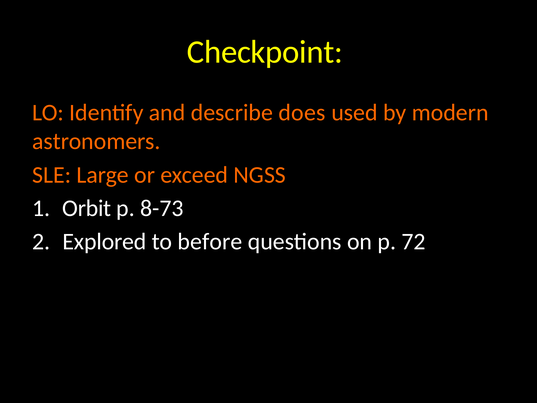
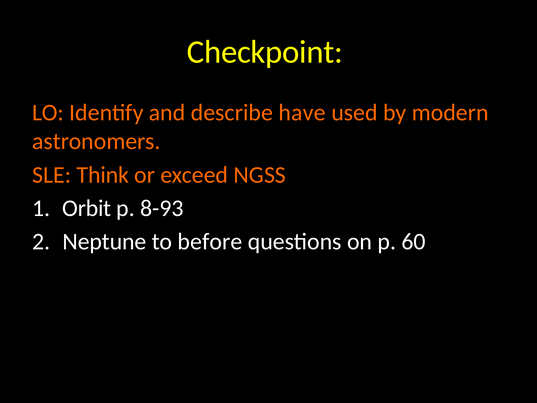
does: does -> have
Large: Large -> Think
8-73: 8-73 -> 8-93
Explored: Explored -> Neptune
72: 72 -> 60
